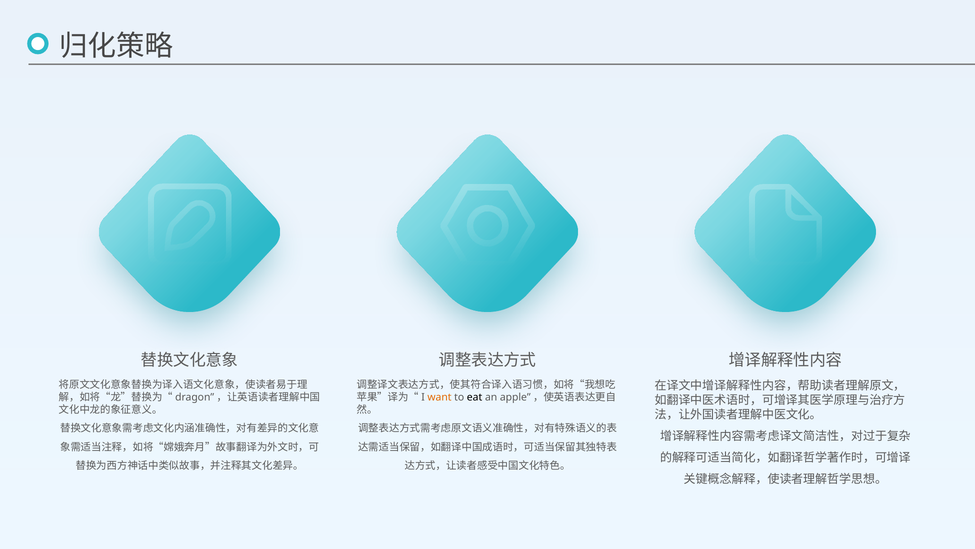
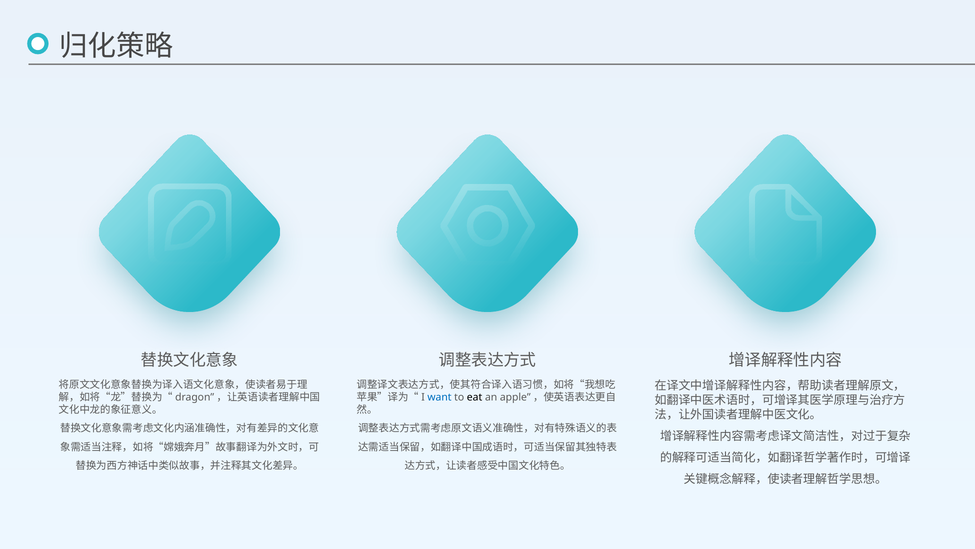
want colour: orange -> blue
